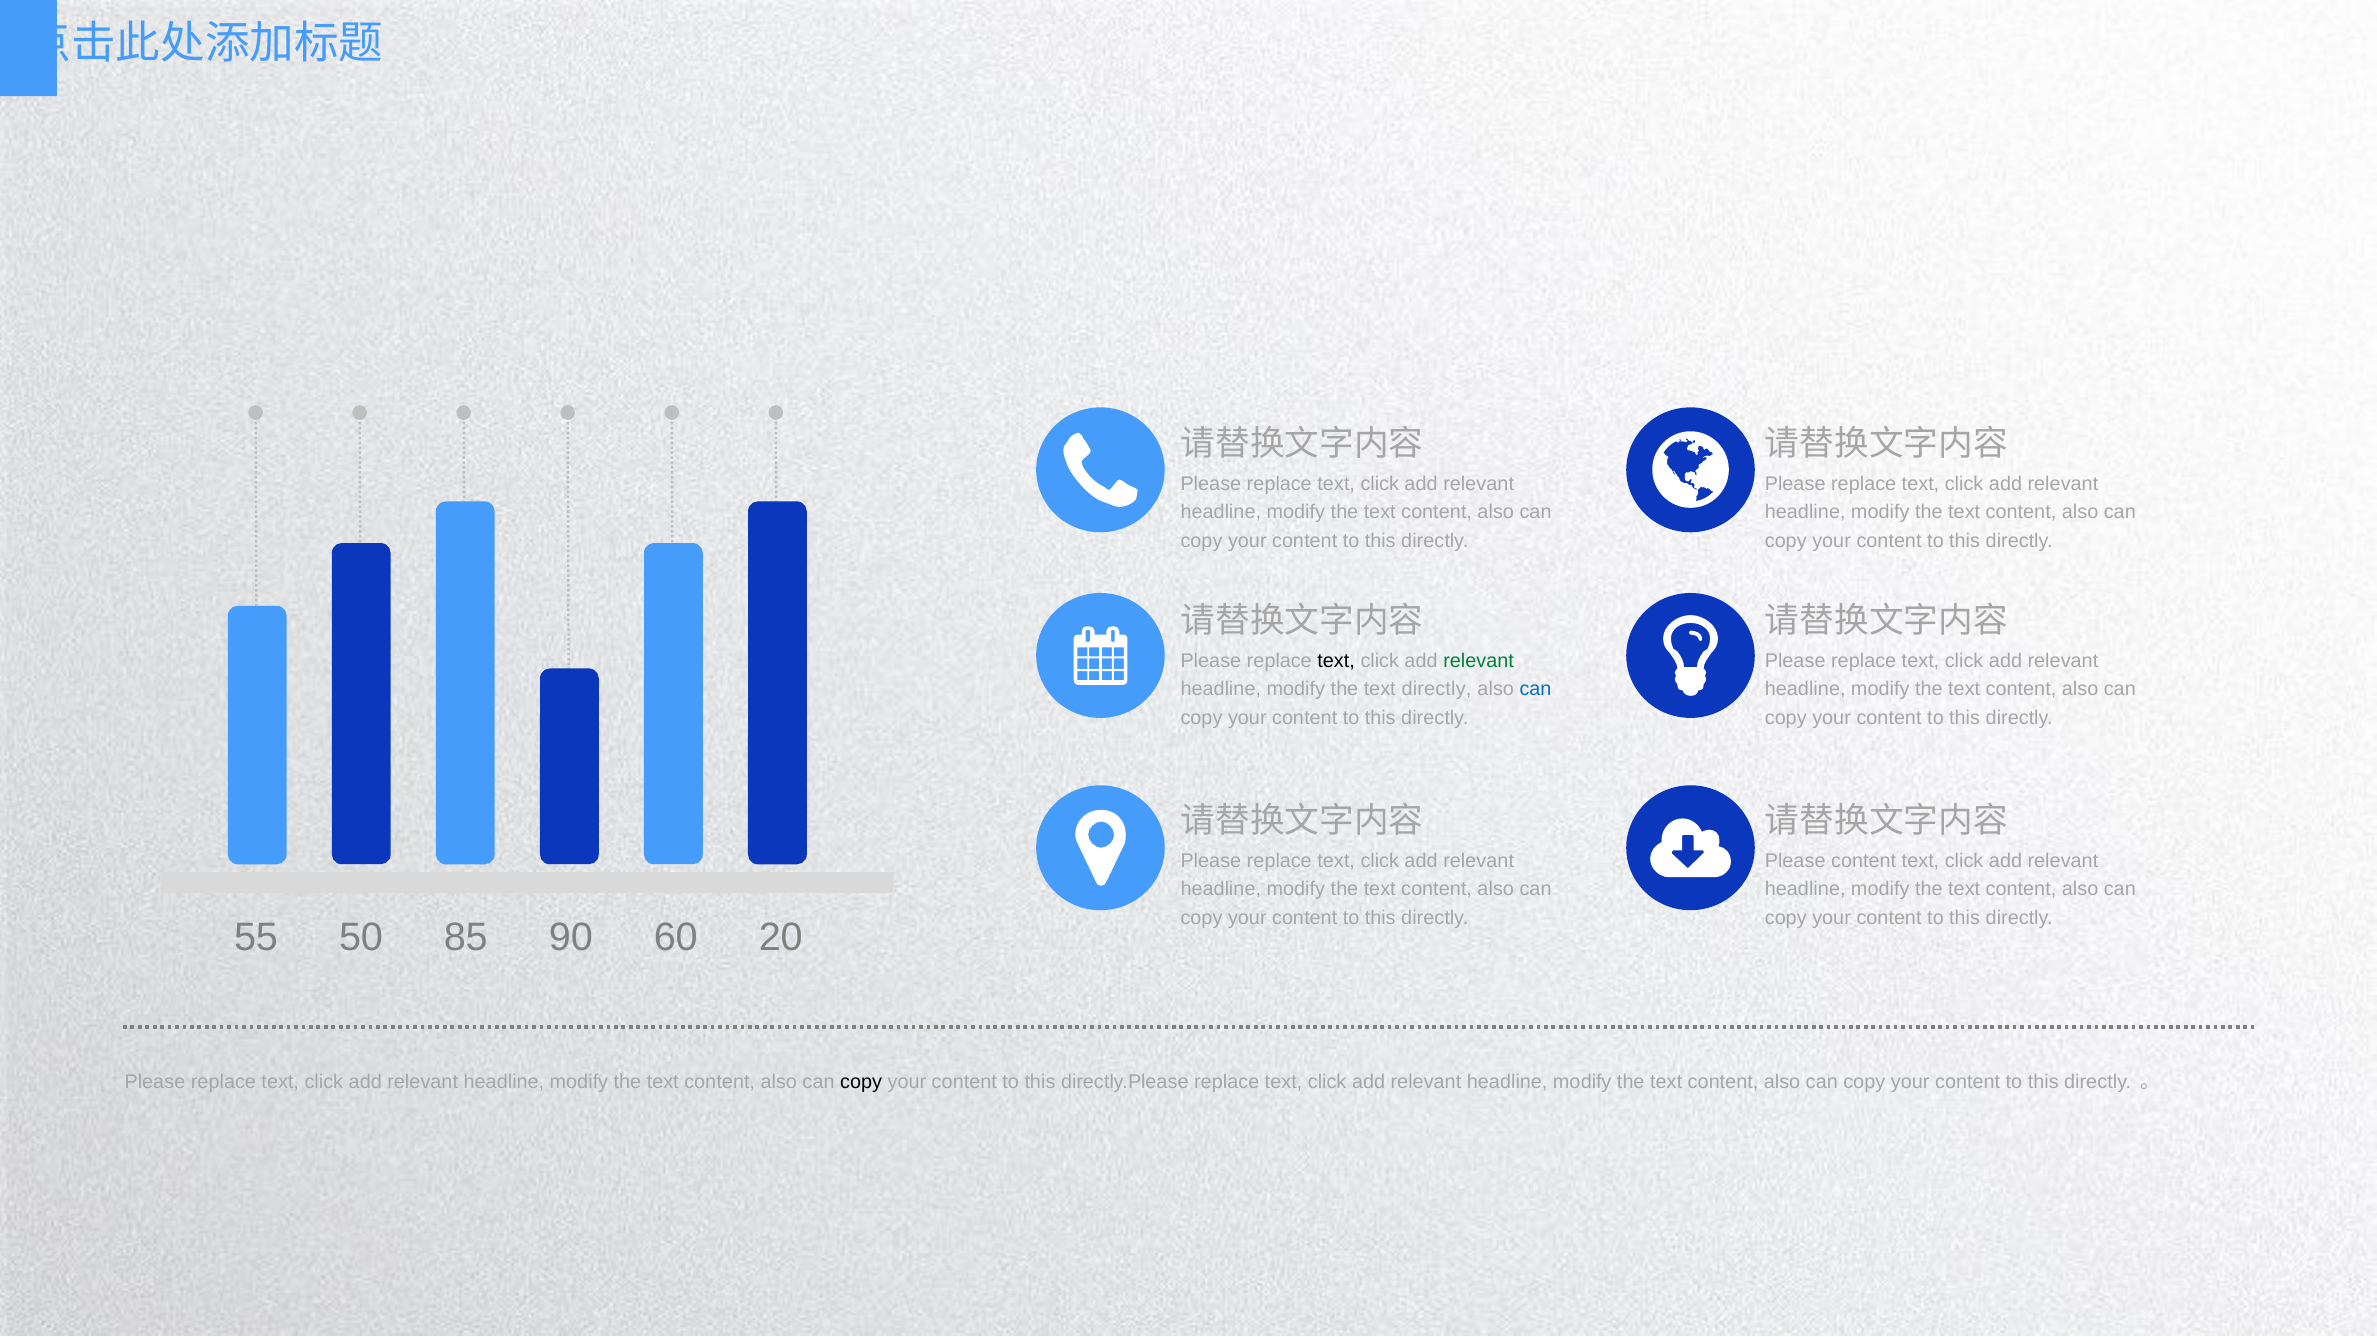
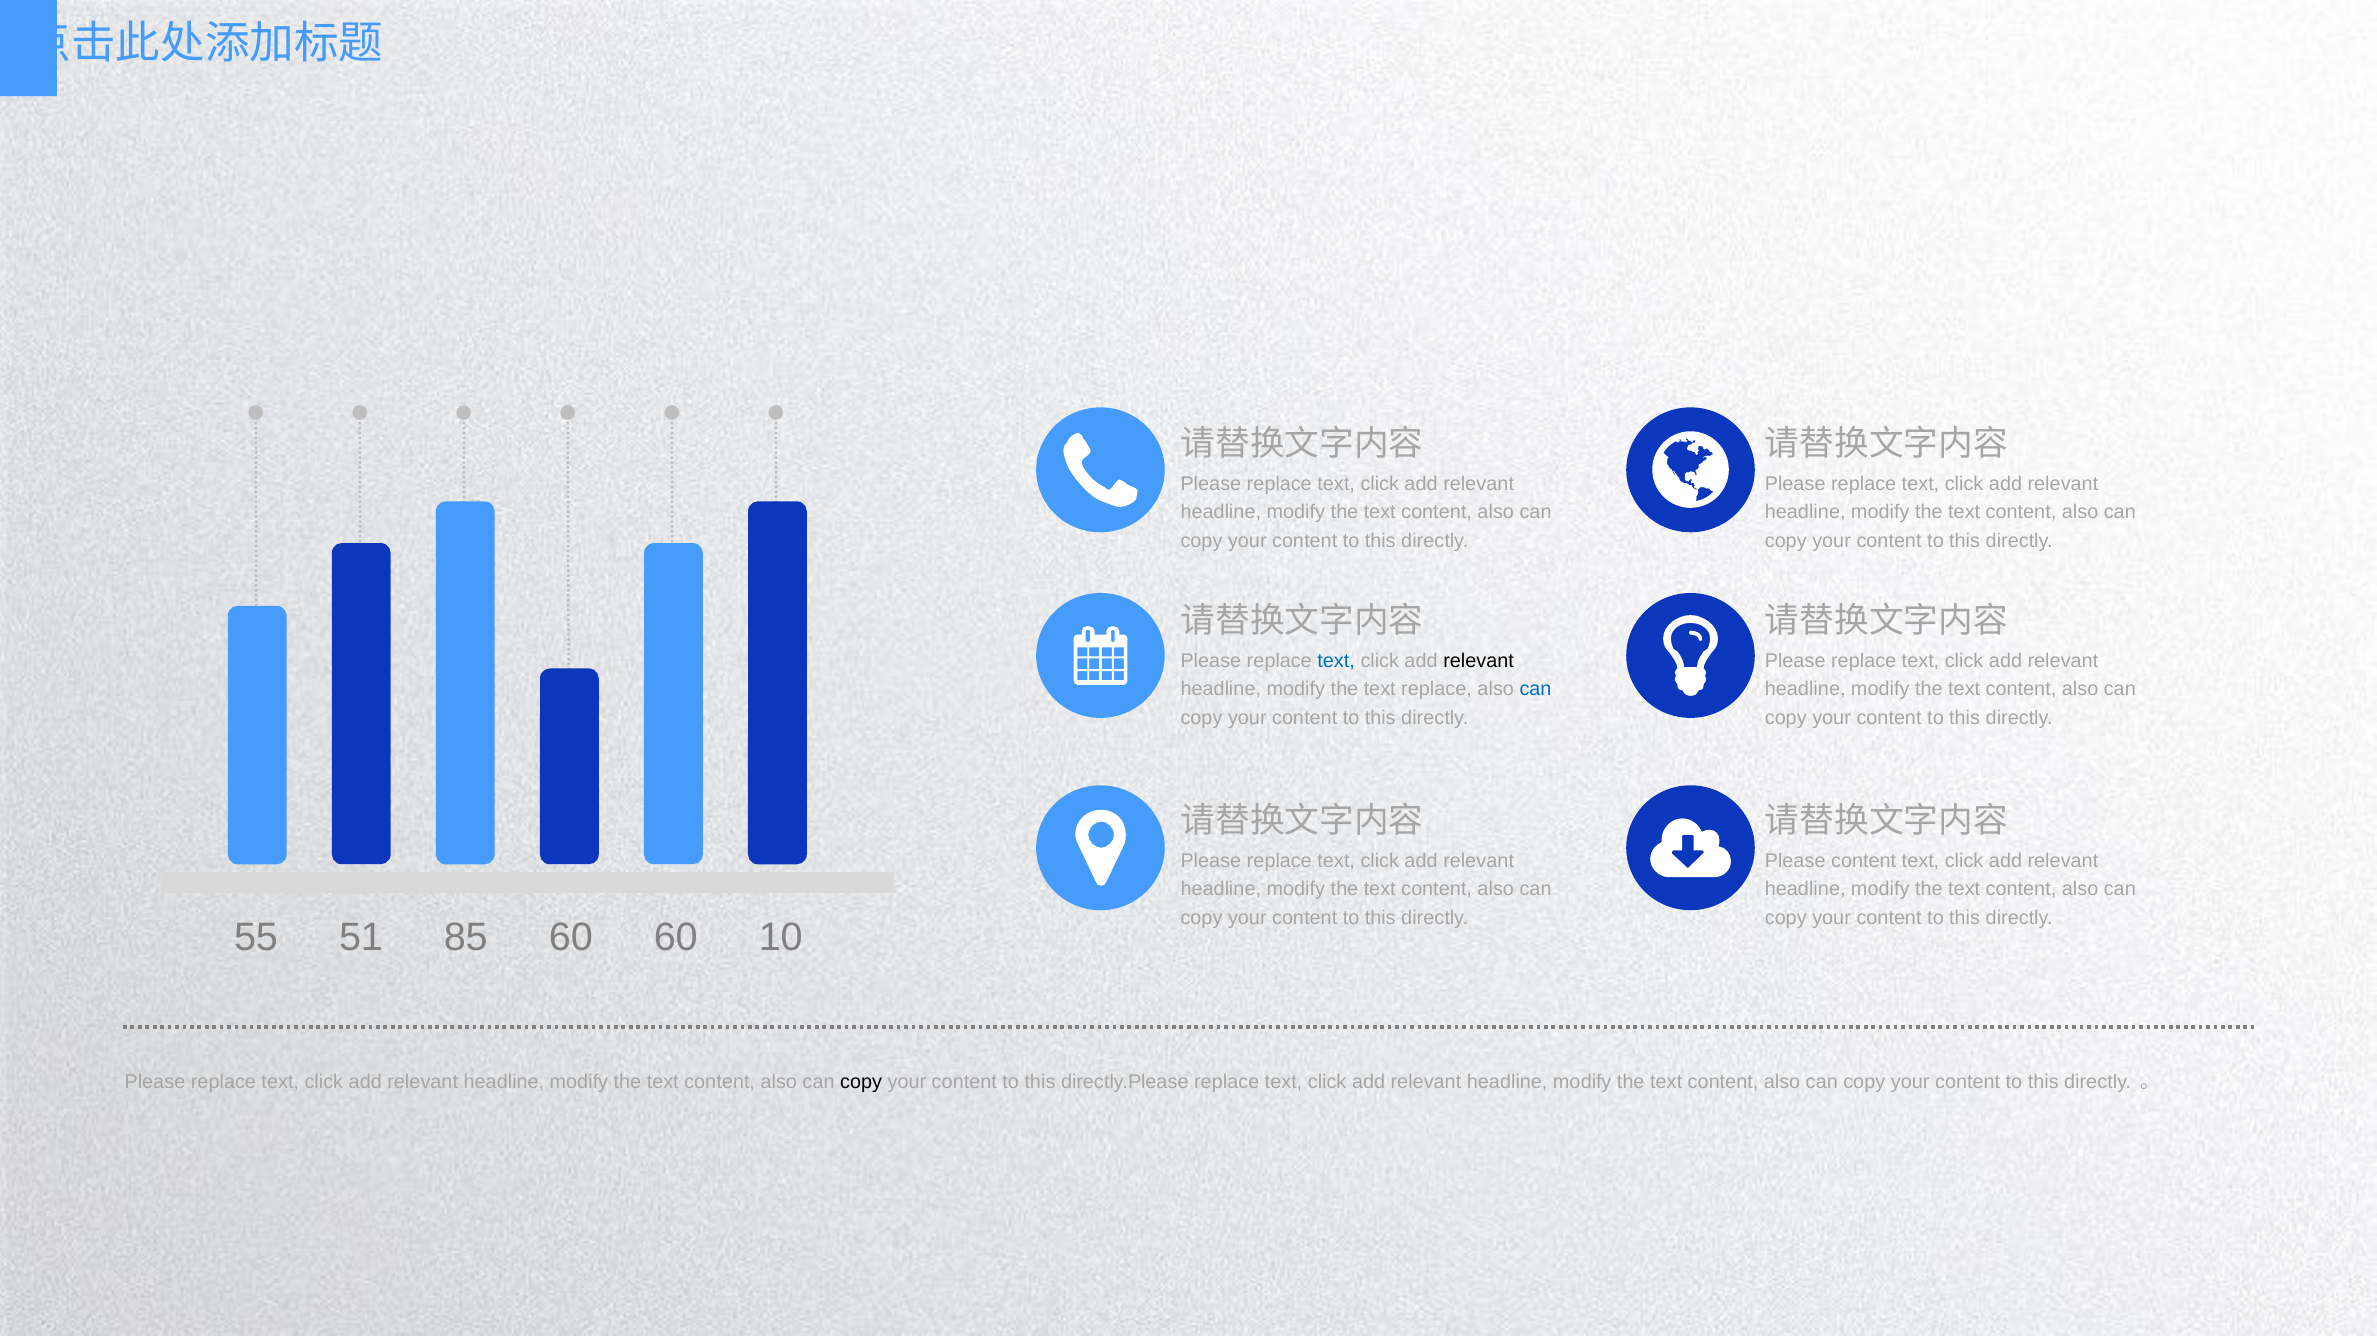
text at (1336, 661) colour: black -> blue
relevant at (1479, 661) colour: green -> black
text directly: directly -> replace
50: 50 -> 51
85 90: 90 -> 60
20: 20 -> 10
